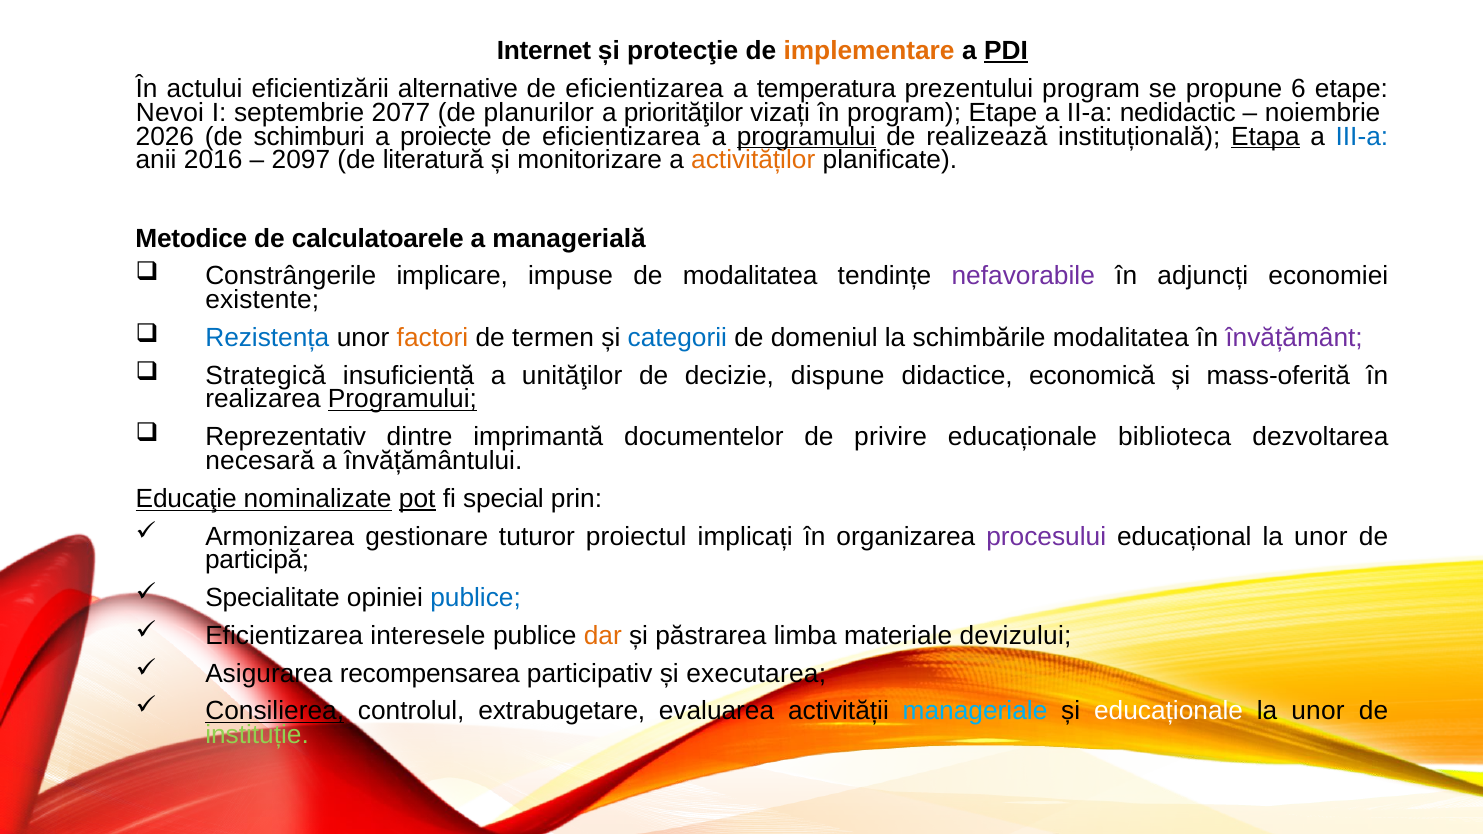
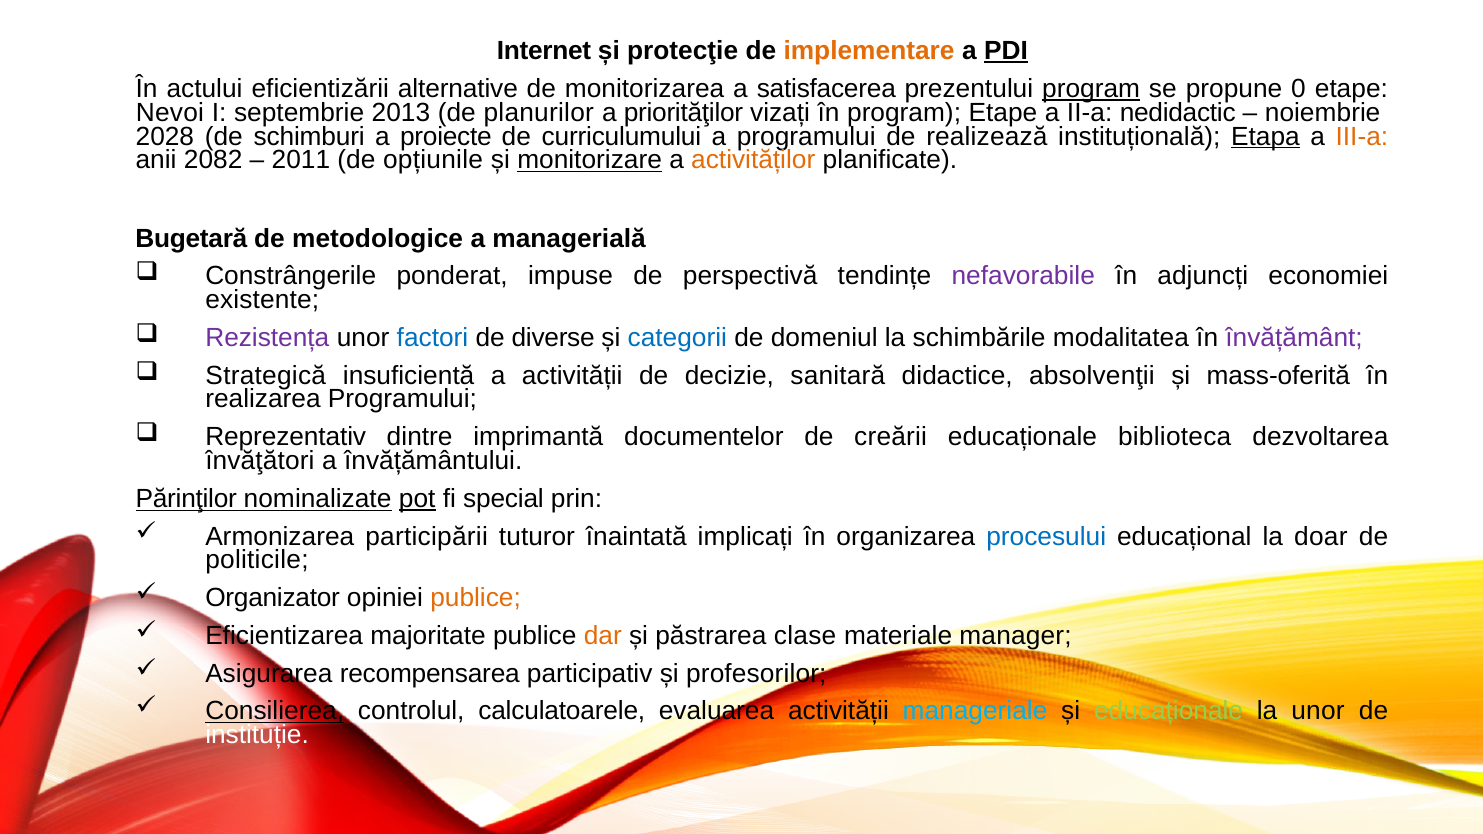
eficientizarea at (644, 89): eficientizarea -> monitorizarea
temperatura: temperatura -> satisfacerea
program at (1091, 89) underline: none -> present
6: 6 -> 0
2077: 2077 -> 2013
2026: 2026 -> 2028
eficientizarea at (621, 136): eficientizarea -> curriculumului
programului at (806, 136) underline: present -> none
III-a colour: blue -> orange
2016: 2016 -> 2082
2097: 2097 -> 2011
literatură: literatură -> opțiunile
monitorizare underline: none -> present
Metodice: Metodice -> Bugetară
calculatoarele: calculatoarele -> metodologice
implicare: implicare -> ponderat
de modalitatea: modalitatea -> perspectivă
Rezistența colour: blue -> purple
factori colour: orange -> blue
termen: termen -> diverse
a unităţilor: unităţilor -> activității
dispune: dispune -> sanitară
economică: economică -> absolvenţii
Programului at (402, 399) underline: present -> none
privire: privire -> creării
necesară: necesară -> învăţători
Educaţie: Educaţie -> Părinţilor
gestionare: gestionare -> participării
proiectul: proiectul -> înaintată
procesului colour: purple -> blue
educațional la unor: unor -> doar
participă: participă -> politicile
Specialitate: Specialitate -> Organizator
publice at (476, 598) colour: blue -> orange
interesele: interesele -> majoritate
limba: limba -> clase
devizului: devizului -> manager
executarea: executarea -> profesorilor
extrabugetare: extrabugetare -> calculatoarele
educaționale at (1169, 711) colour: white -> light green
instituție colour: light green -> white
